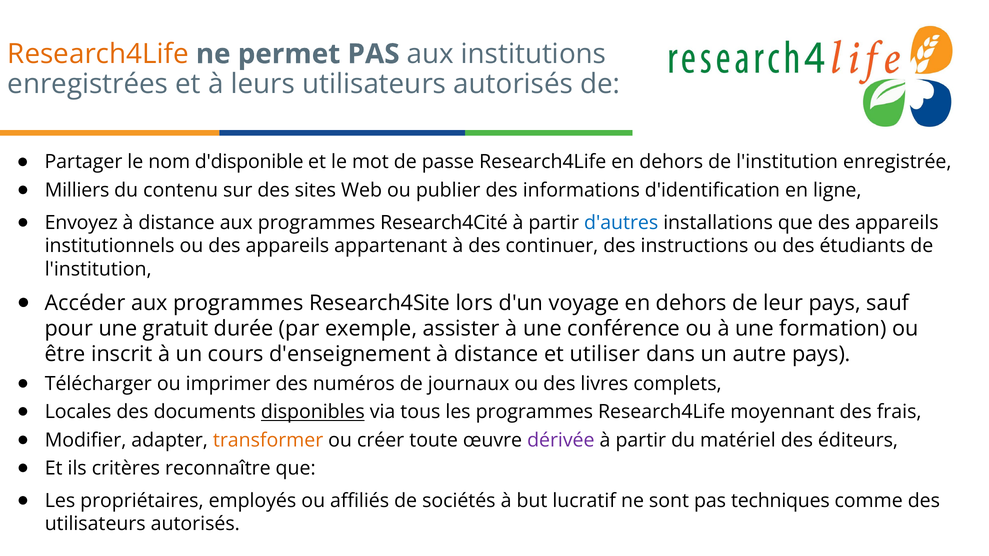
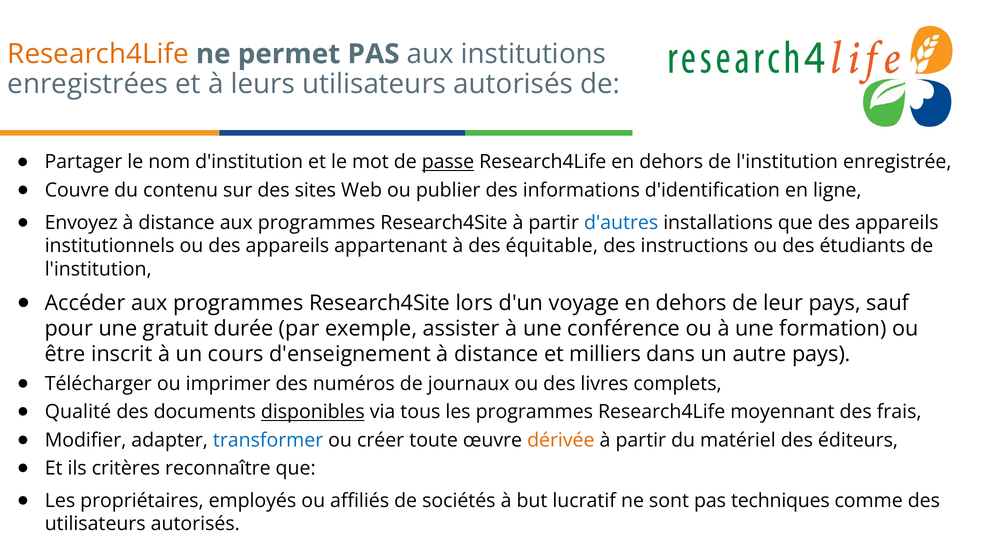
d'disponible: d'disponible -> d'institution
passe underline: none -> present
Milliers: Milliers -> Couvre
distance aux programmes Research4Cité: Research4Cité -> Research4Site
continuer: continuer -> équitable
utiliser: utiliser -> milliers
Locales: Locales -> Qualité
transformer colour: orange -> blue
dérivée colour: purple -> orange
